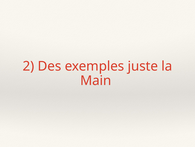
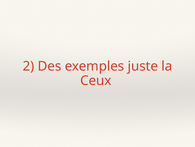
Main: Main -> Ceux
